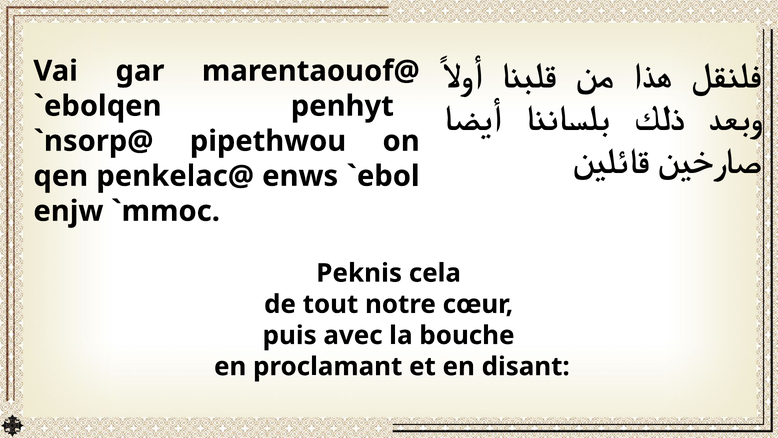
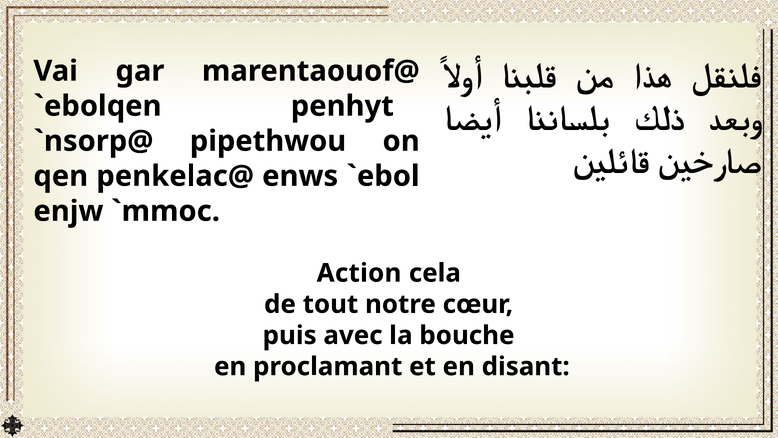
Peknis: Peknis -> Action
